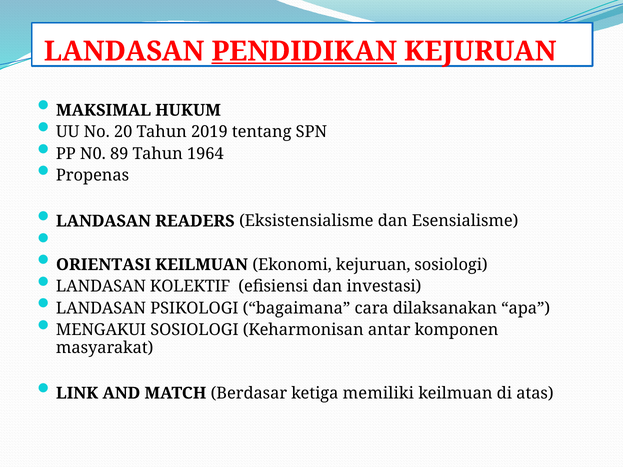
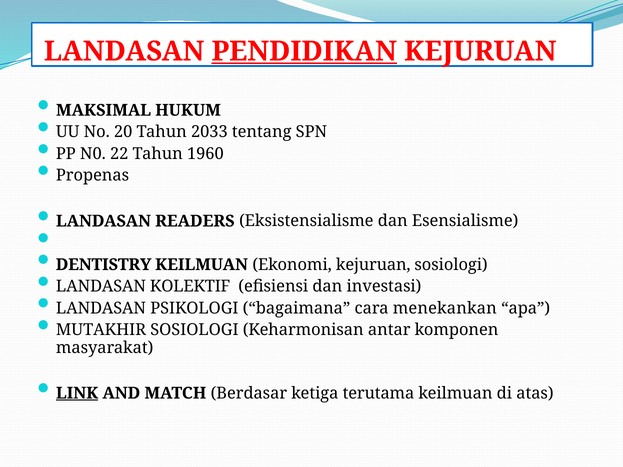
2019: 2019 -> 2033
89: 89 -> 22
1964: 1964 -> 1960
ORIENTASI: ORIENTASI -> DENTISTRY
dilaksanakan: dilaksanakan -> menekankan
MENGAKUI: MENGAKUI -> MUTAKHIR
LINK underline: none -> present
memiliki: memiliki -> terutama
